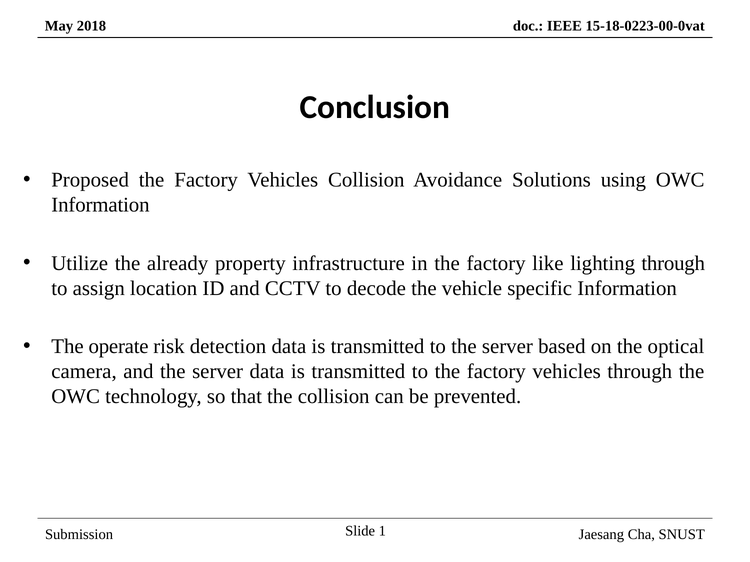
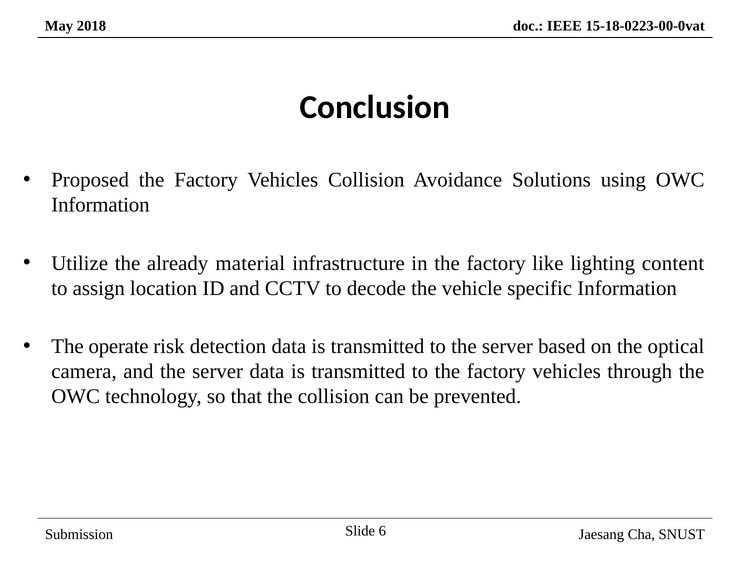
property: property -> material
lighting through: through -> content
1: 1 -> 6
